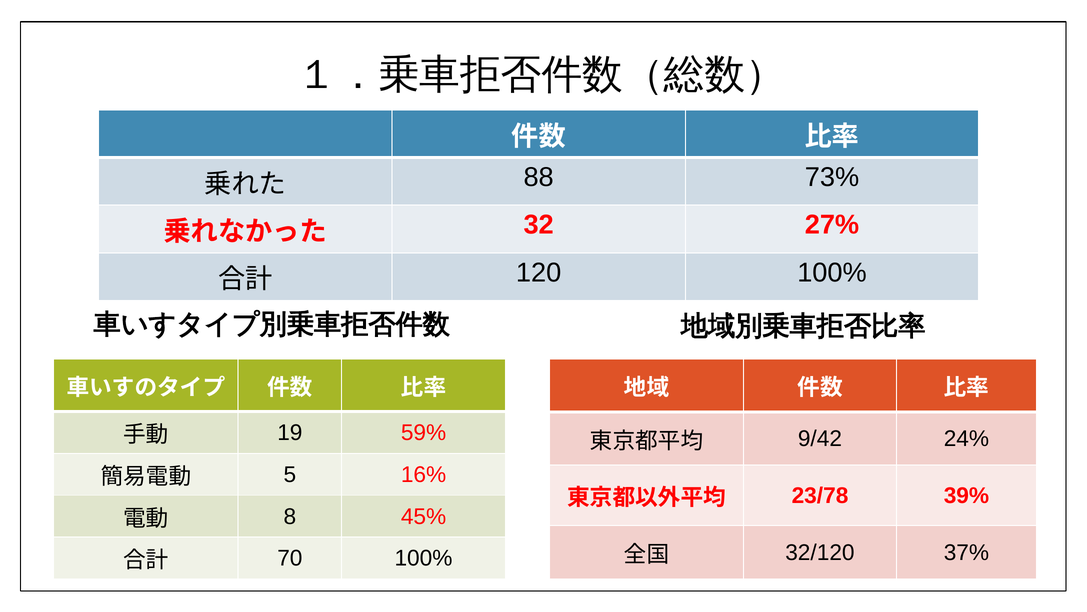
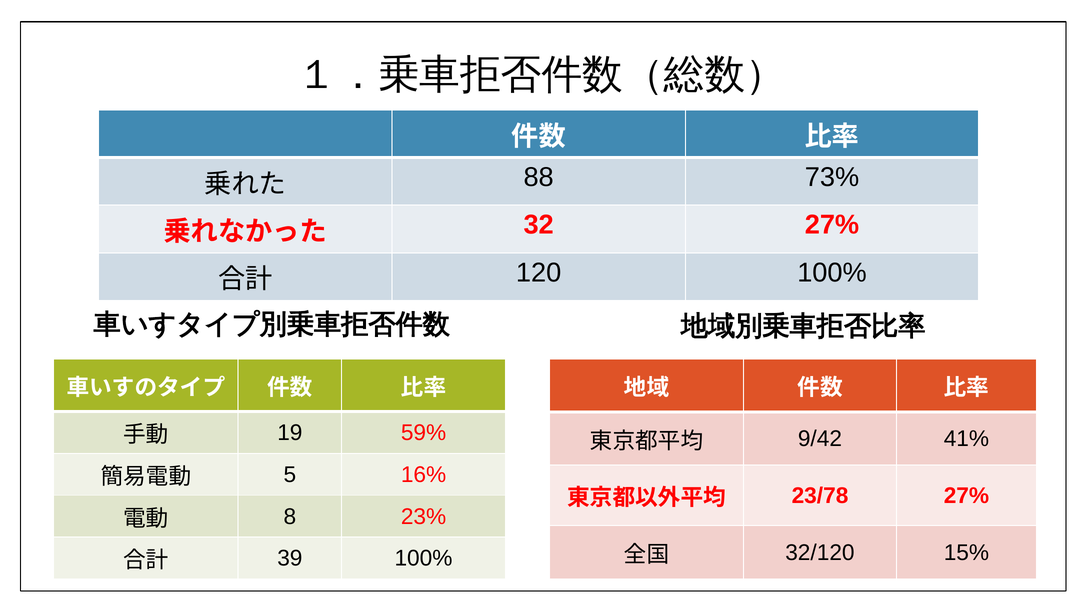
24%: 24% -> 41%
23/78 39%: 39% -> 27%
45%: 45% -> 23%
37%: 37% -> 15%
70: 70 -> 39
